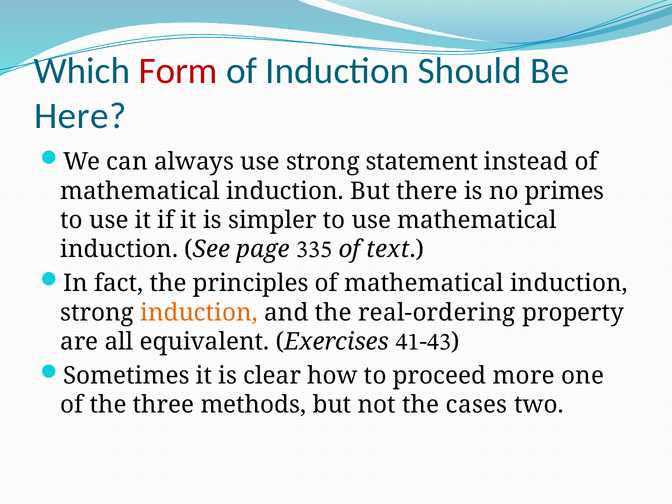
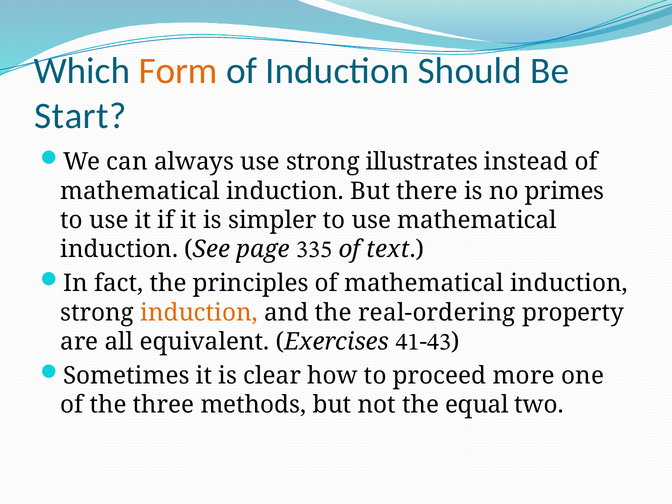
Form colour: red -> orange
Here: Here -> Start
statement: statement -> illustrates
cases: cases -> equal
